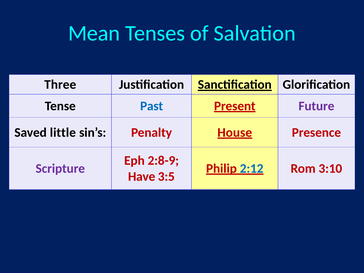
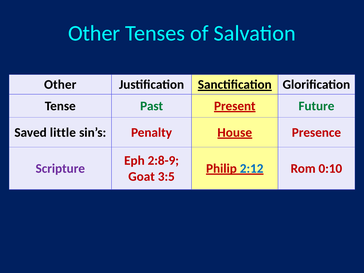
Mean at (94, 33): Mean -> Other
Three at (60, 85): Three -> Other
Past colour: blue -> green
Future colour: purple -> green
3:10: 3:10 -> 0:10
Have: Have -> Goat
